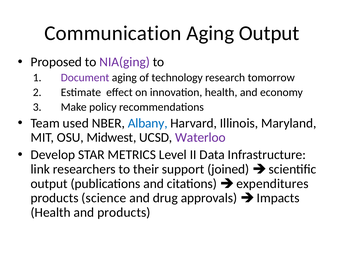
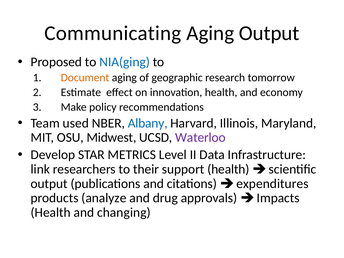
Communication: Communication -> Communicating
NIA(ging colour: purple -> blue
Document colour: purple -> orange
technology: technology -> geographic
support joined: joined -> health
science: science -> analyze
and products: products -> changing
